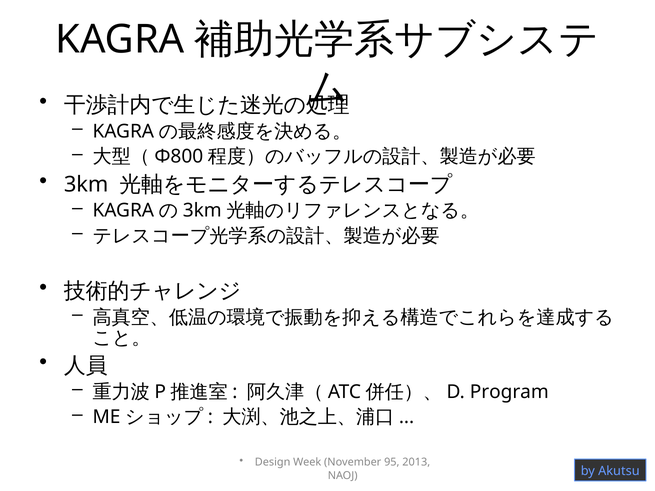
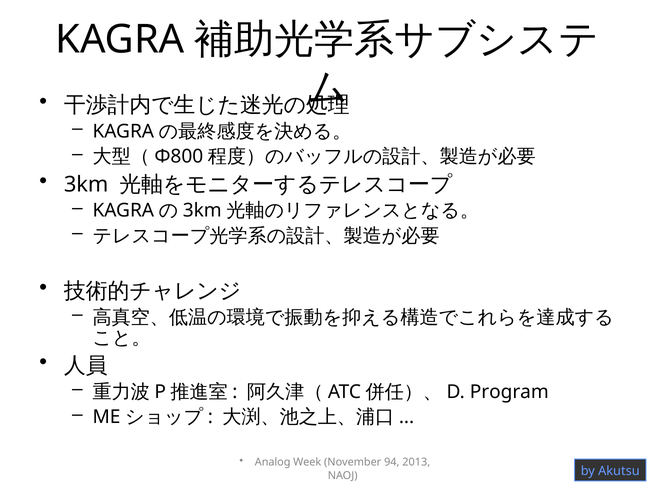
Design: Design -> Analog
95: 95 -> 94
